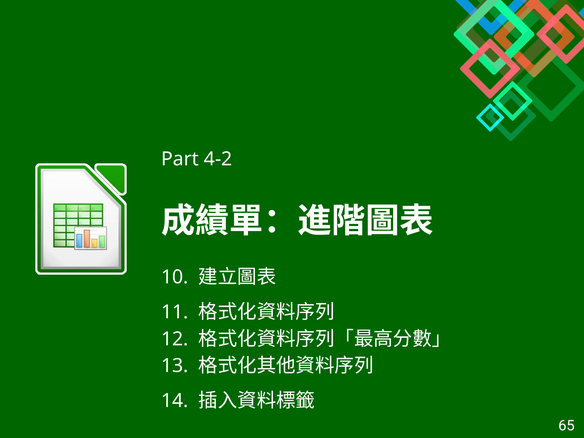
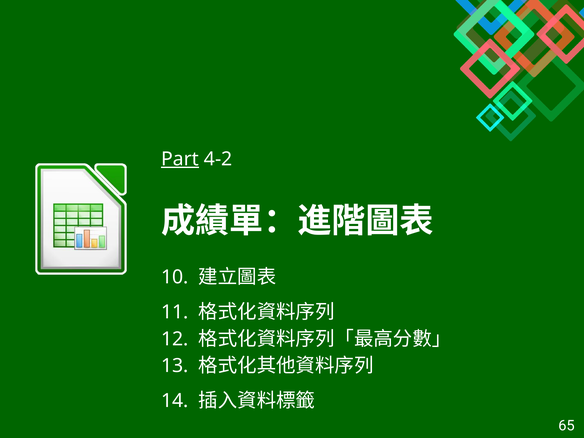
Part underline: none -> present
